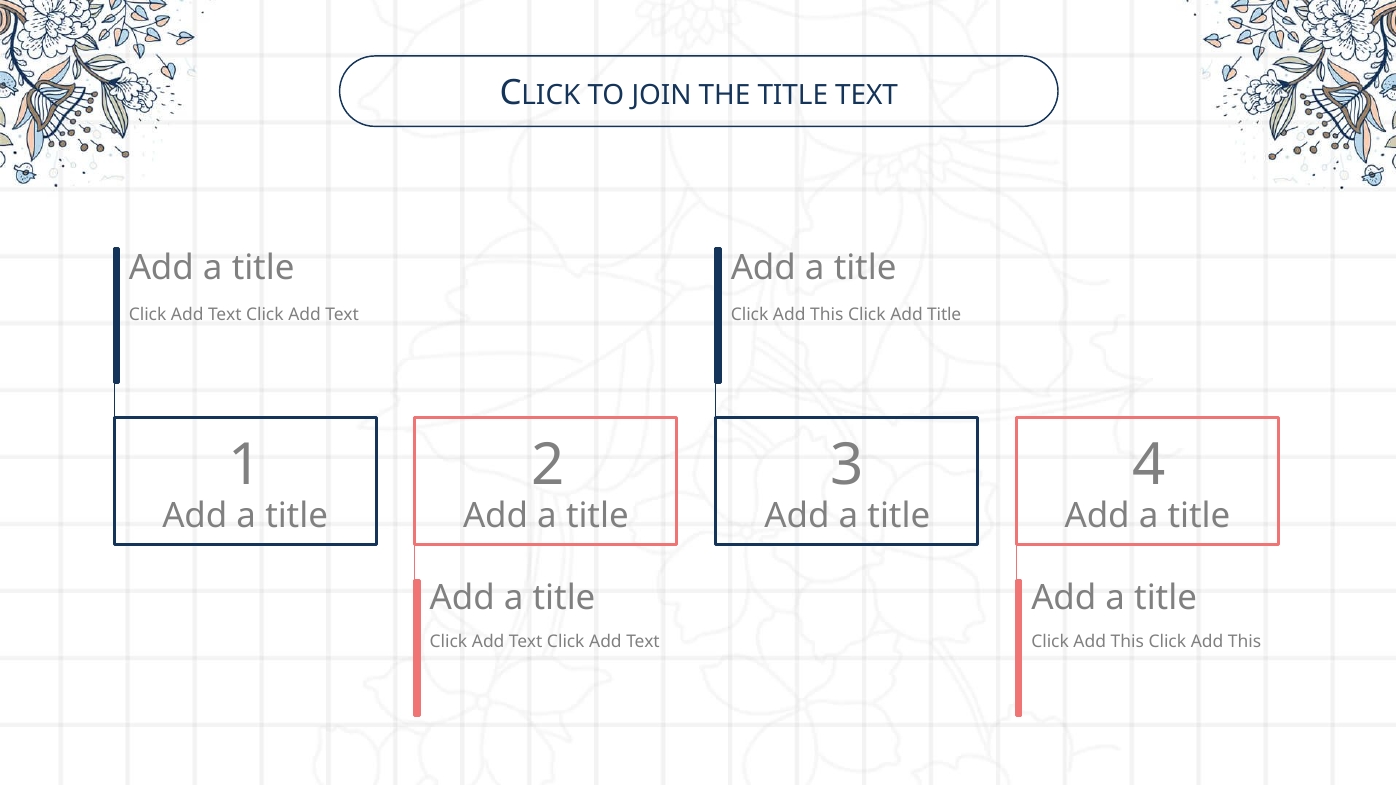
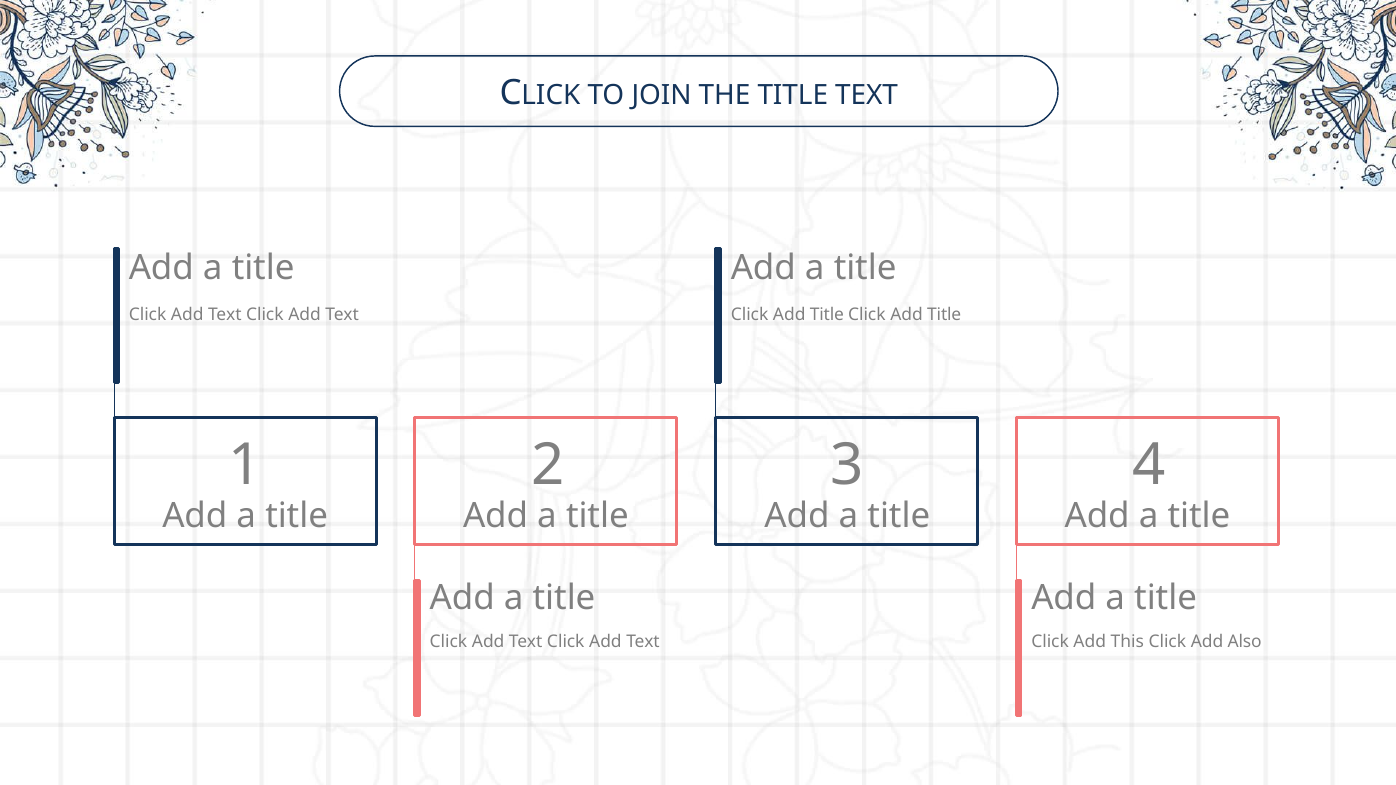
This at (827, 315): This -> Title
This at (1245, 642): This -> Also
